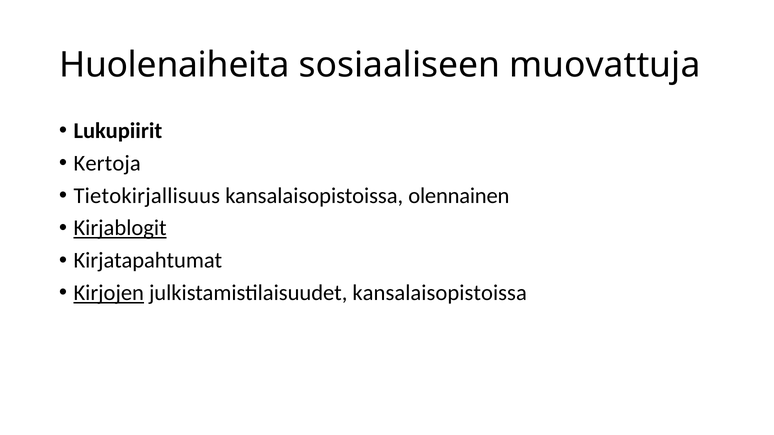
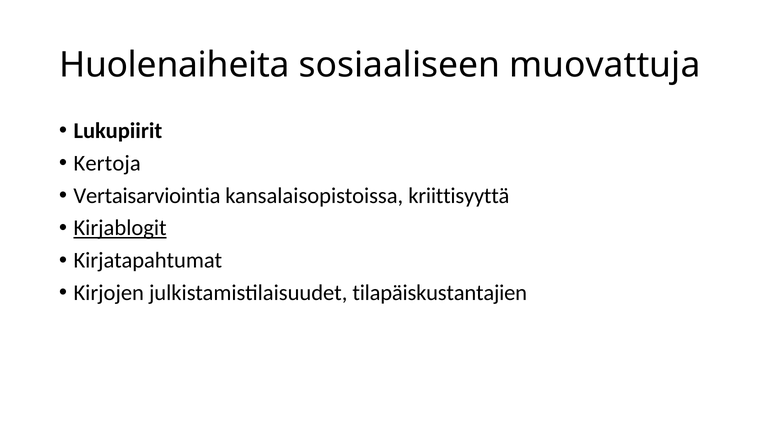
Tietokirjallisuus: Tietokirjallisuus -> Vertaisarviointia
olennainen: olennainen -> kriittisyyttä
Kirjojen underline: present -> none
julkistamistilaisuudet kansalaisopistoissa: kansalaisopistoissa -> tilapäiskustantajien
